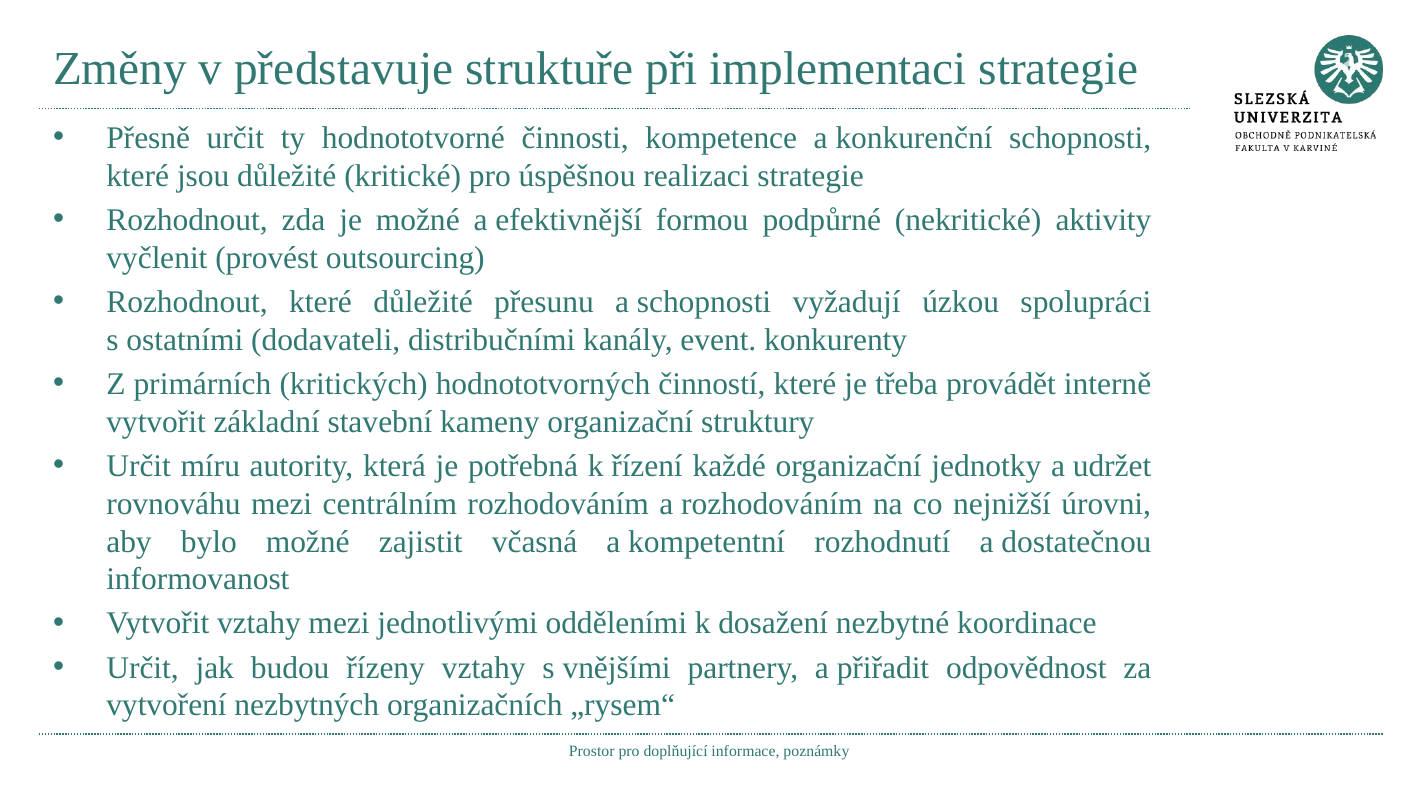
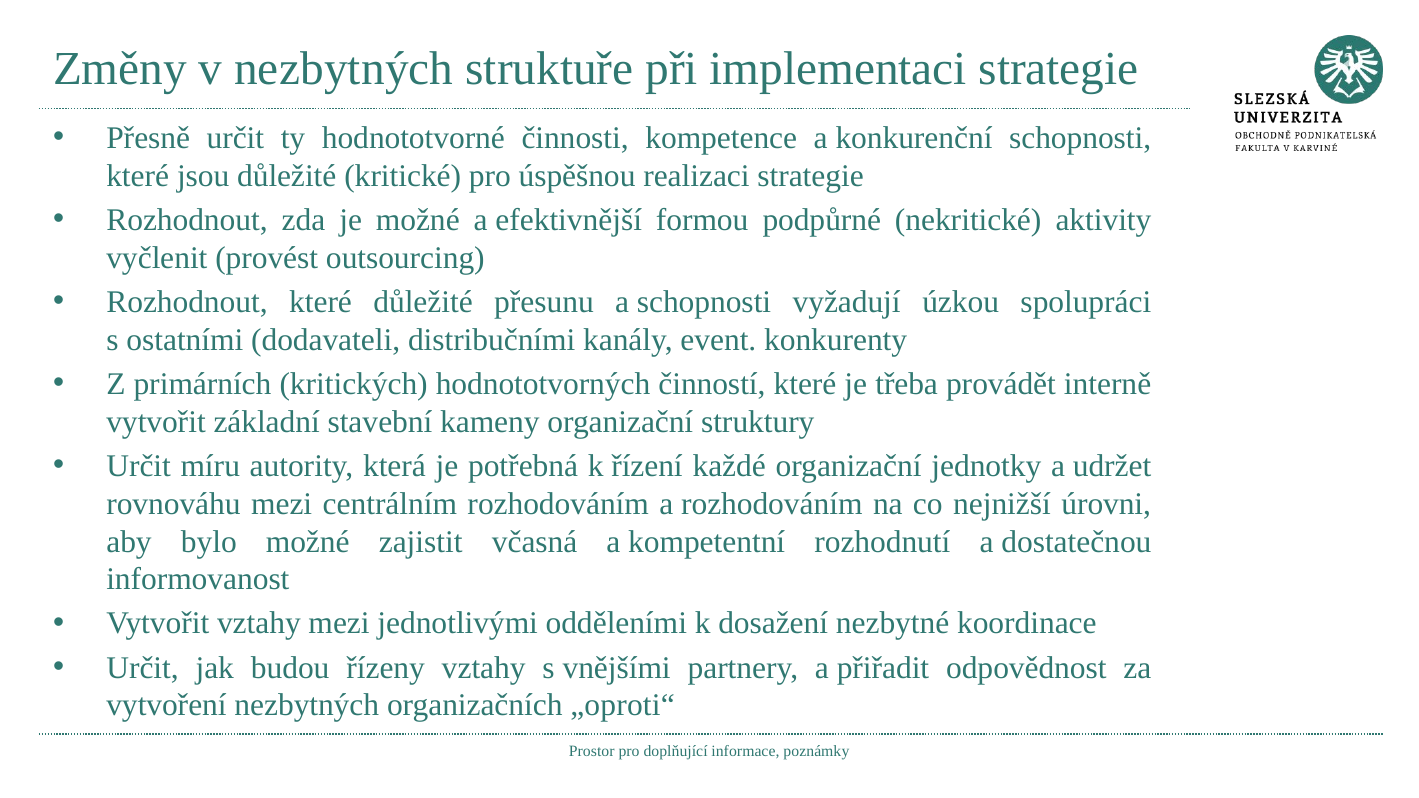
v představuje: představuje -> nezbytných
„rysem“: „rysem“ -> „oproti“
